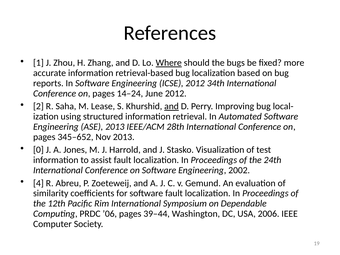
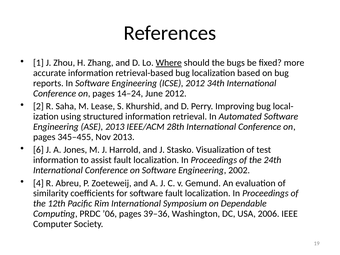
and at (172, 106) underline: present -> none
345–652: 345–652 -> 345–455
0: 0 -> 6
39–44: 39–44 -> 39–36
